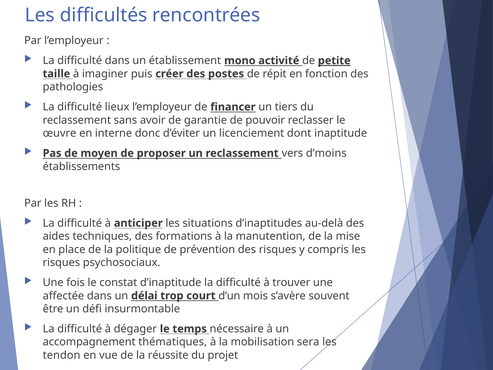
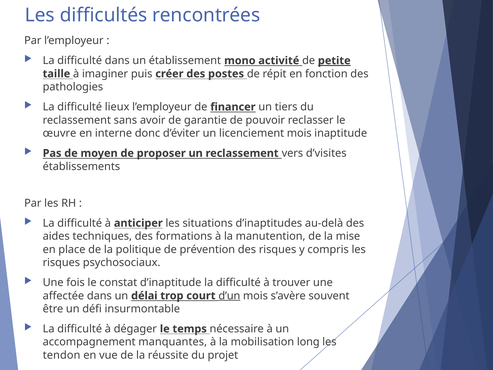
licenciement dont: dont -> mois
d’moins: d’moins -> d’visites
d’un underline: none -> present
thématiques: thématiques -> manquantes
sera: sera -> long
